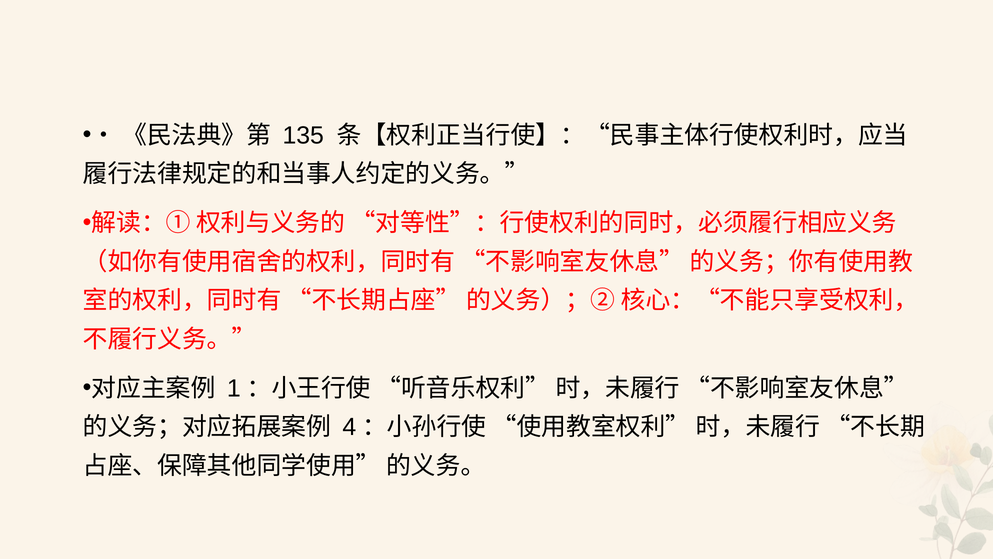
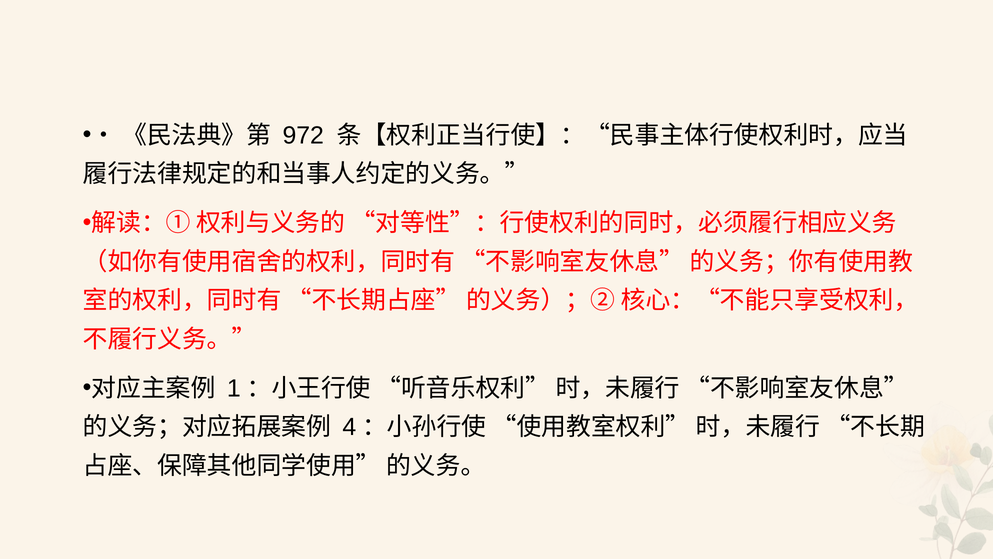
135: 135 -> 972
